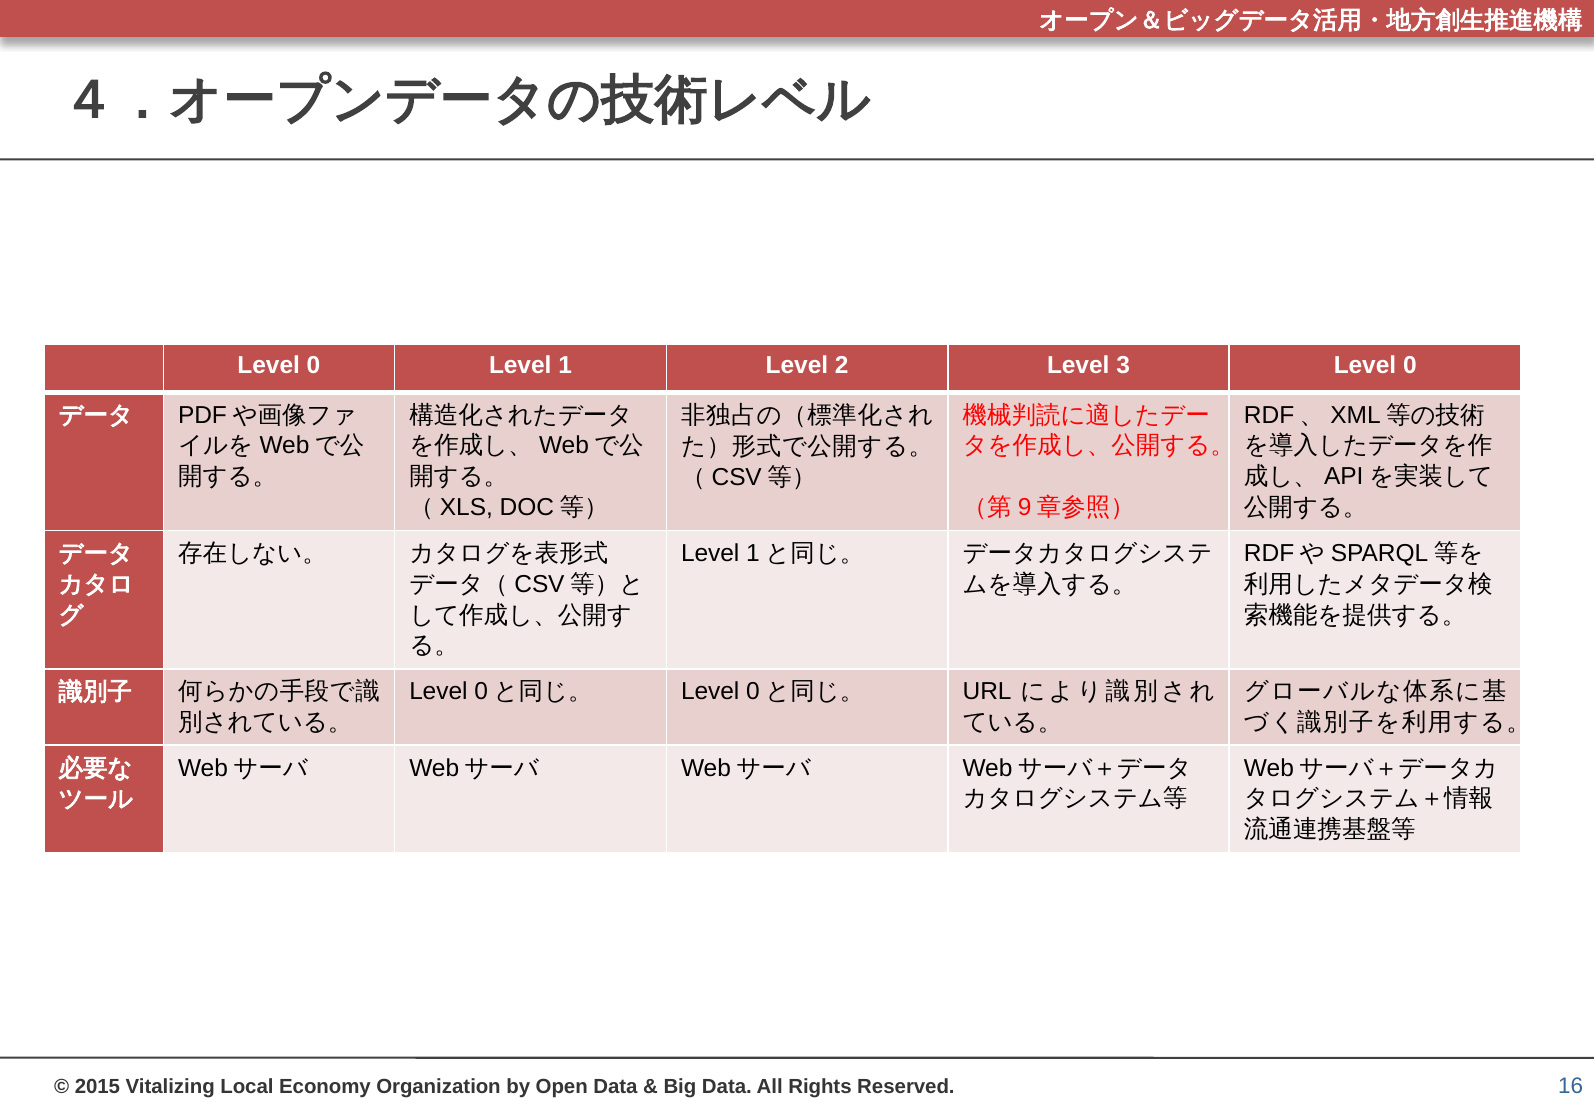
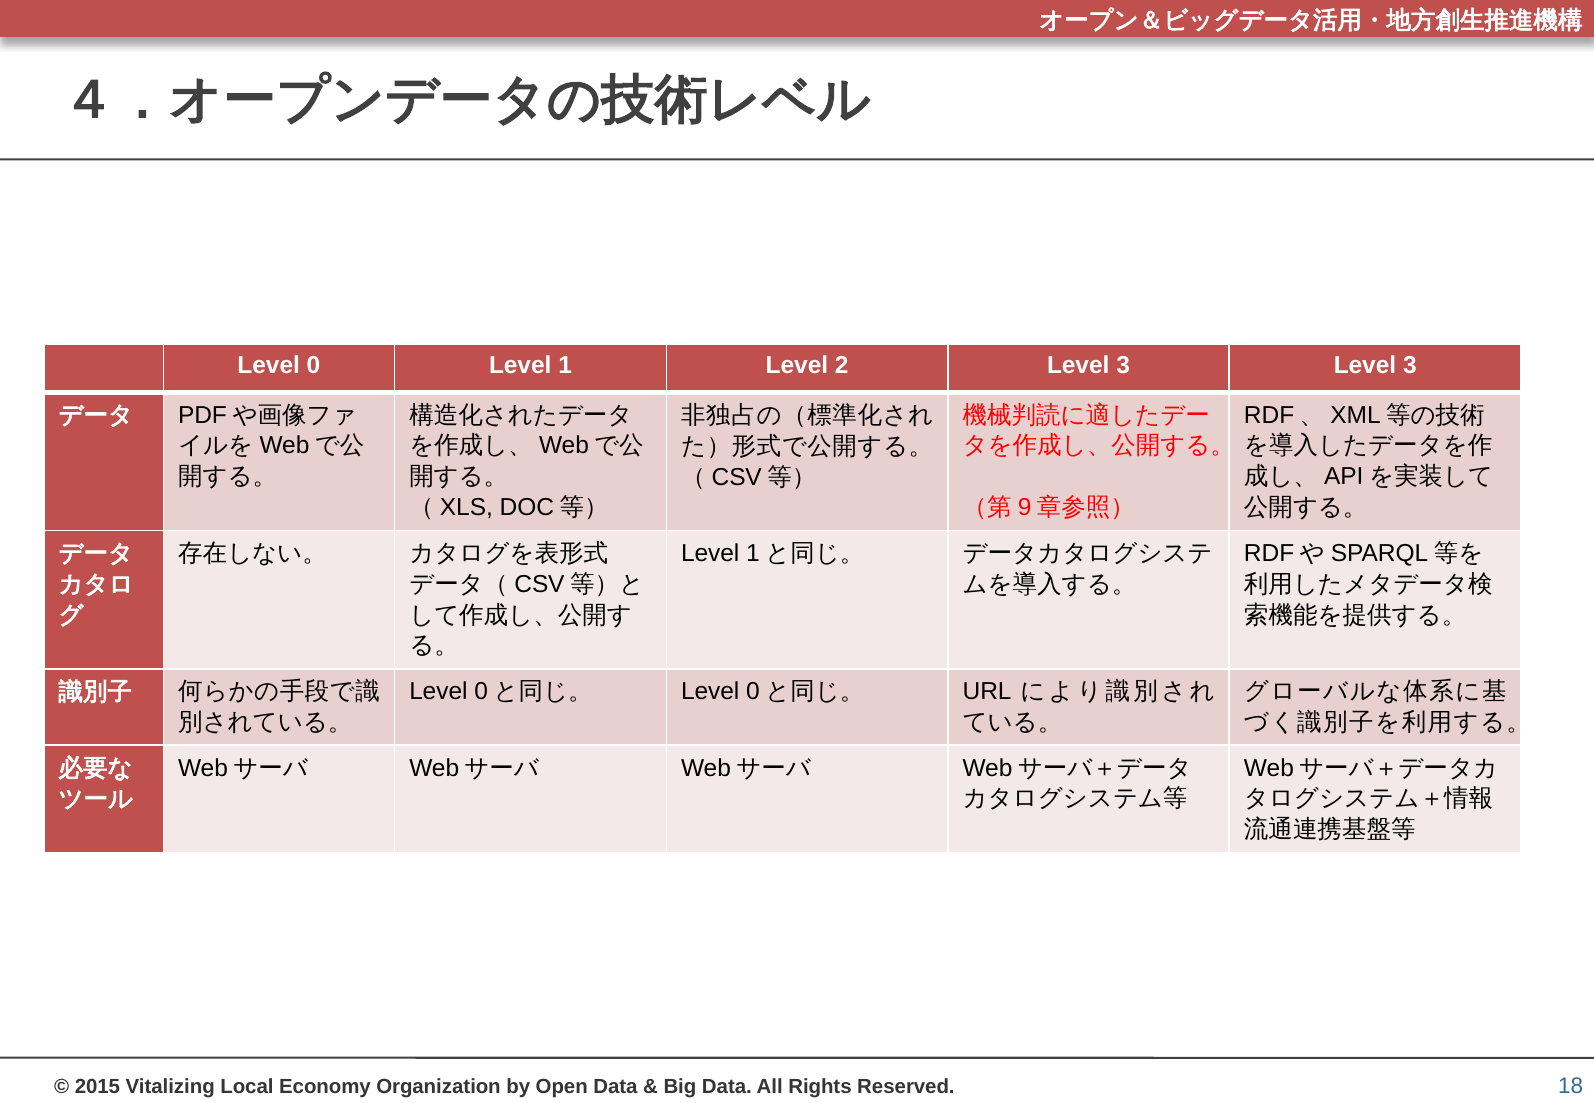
3 Level 0: 0 -> 3
16: 16 -> 18
